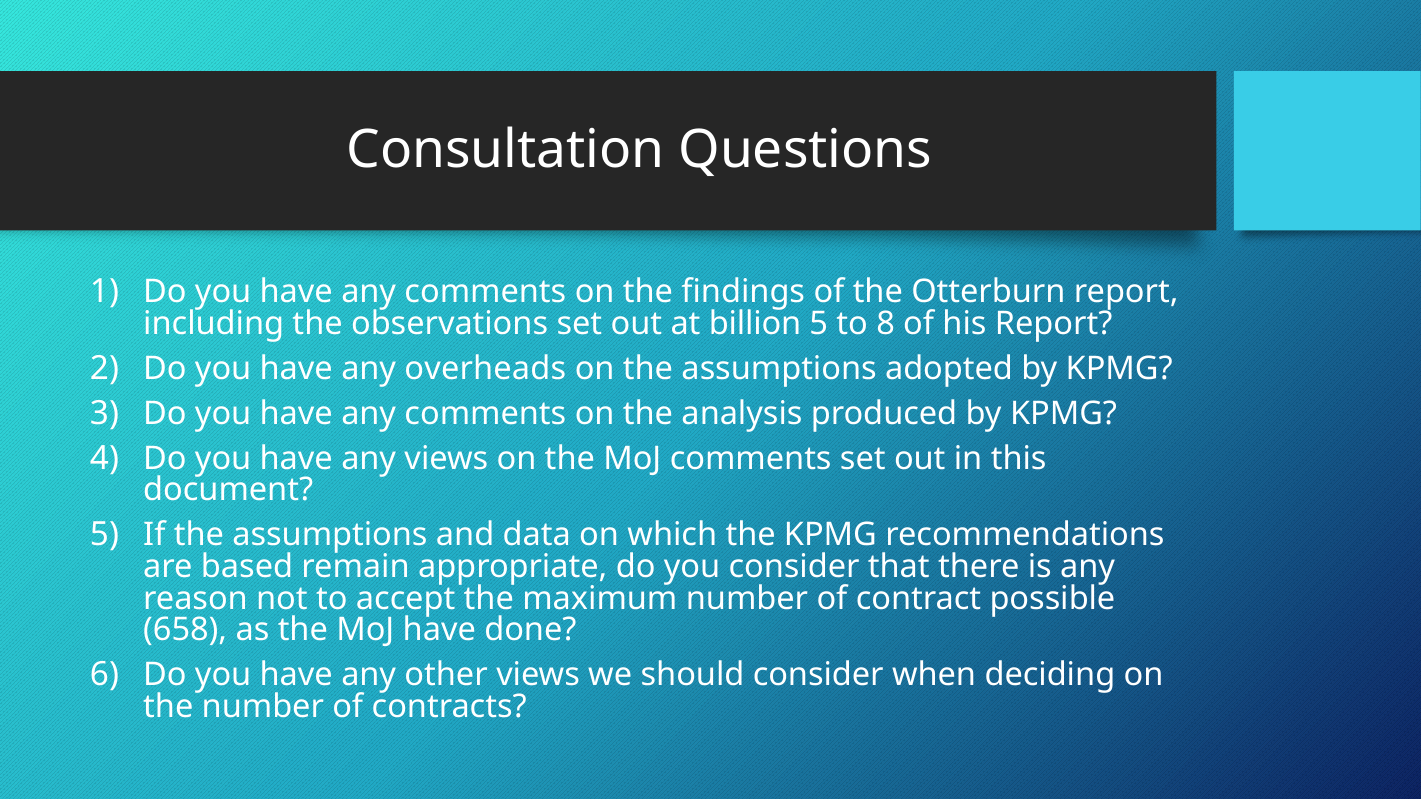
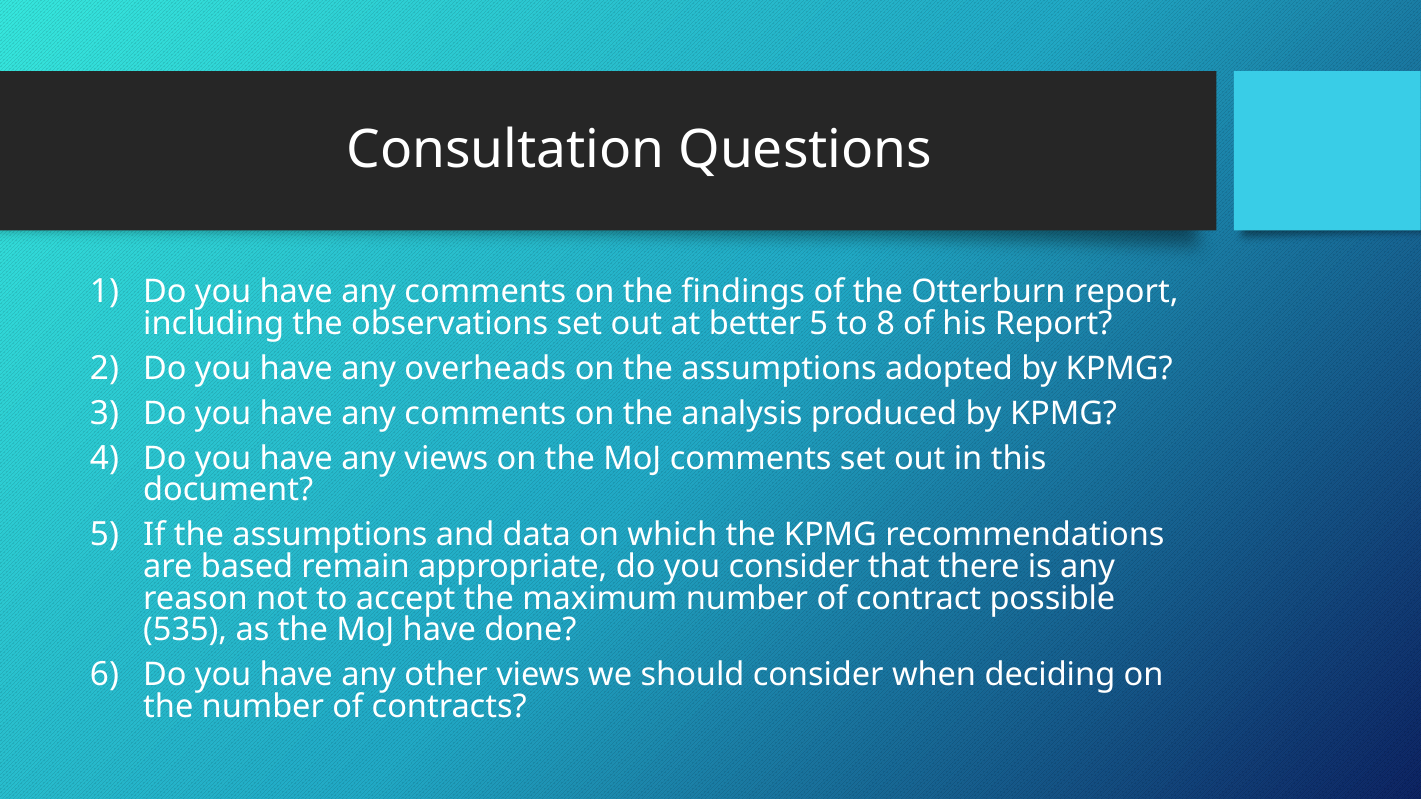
billion: billion -> better
658: 658 -> 535
